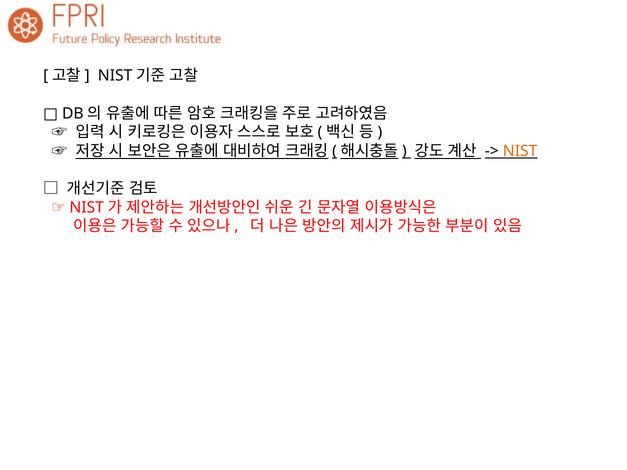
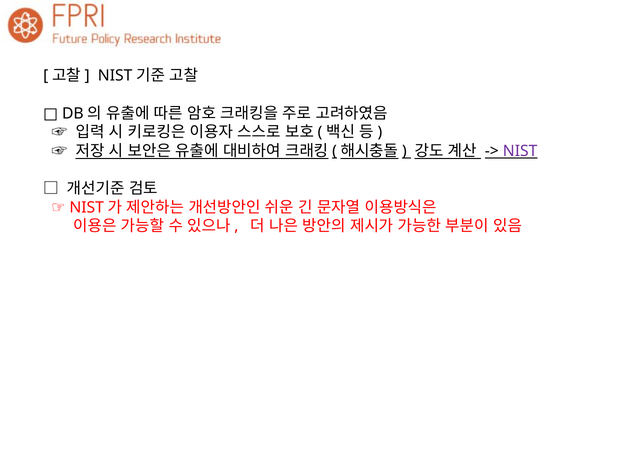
NIST colour: orange -> purple
